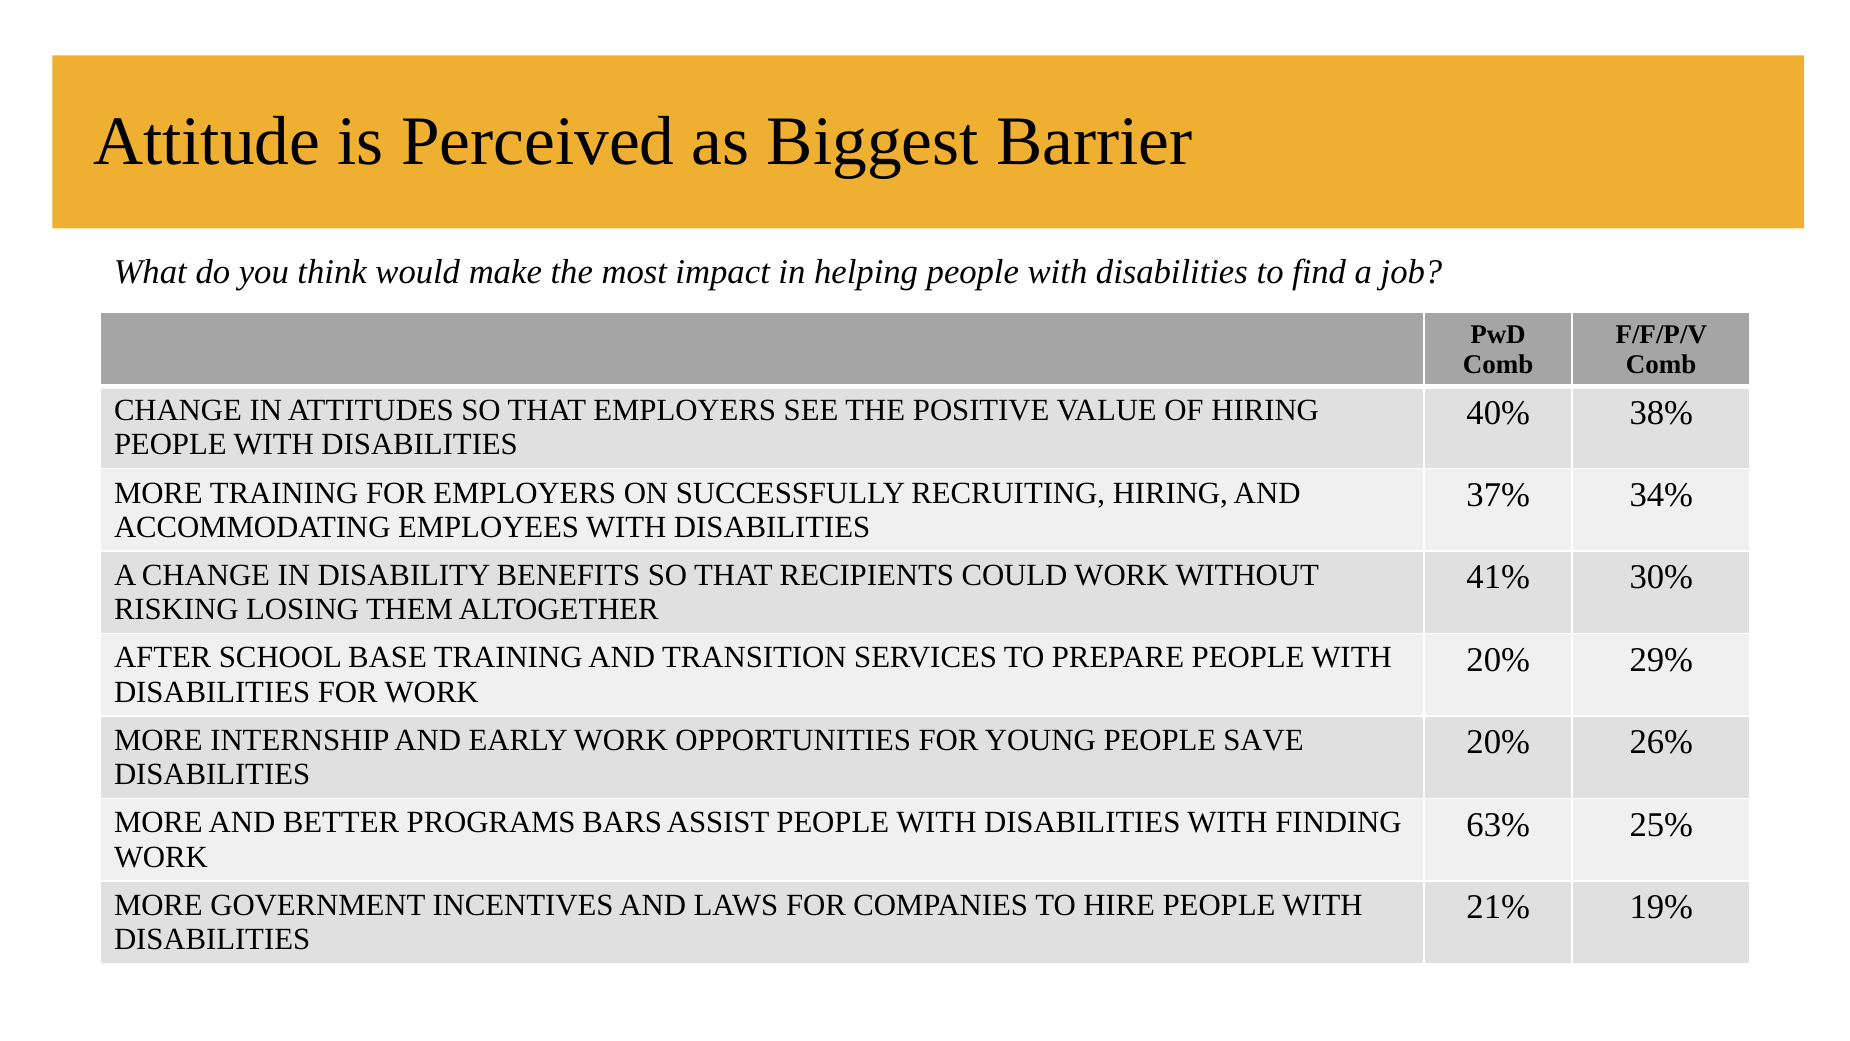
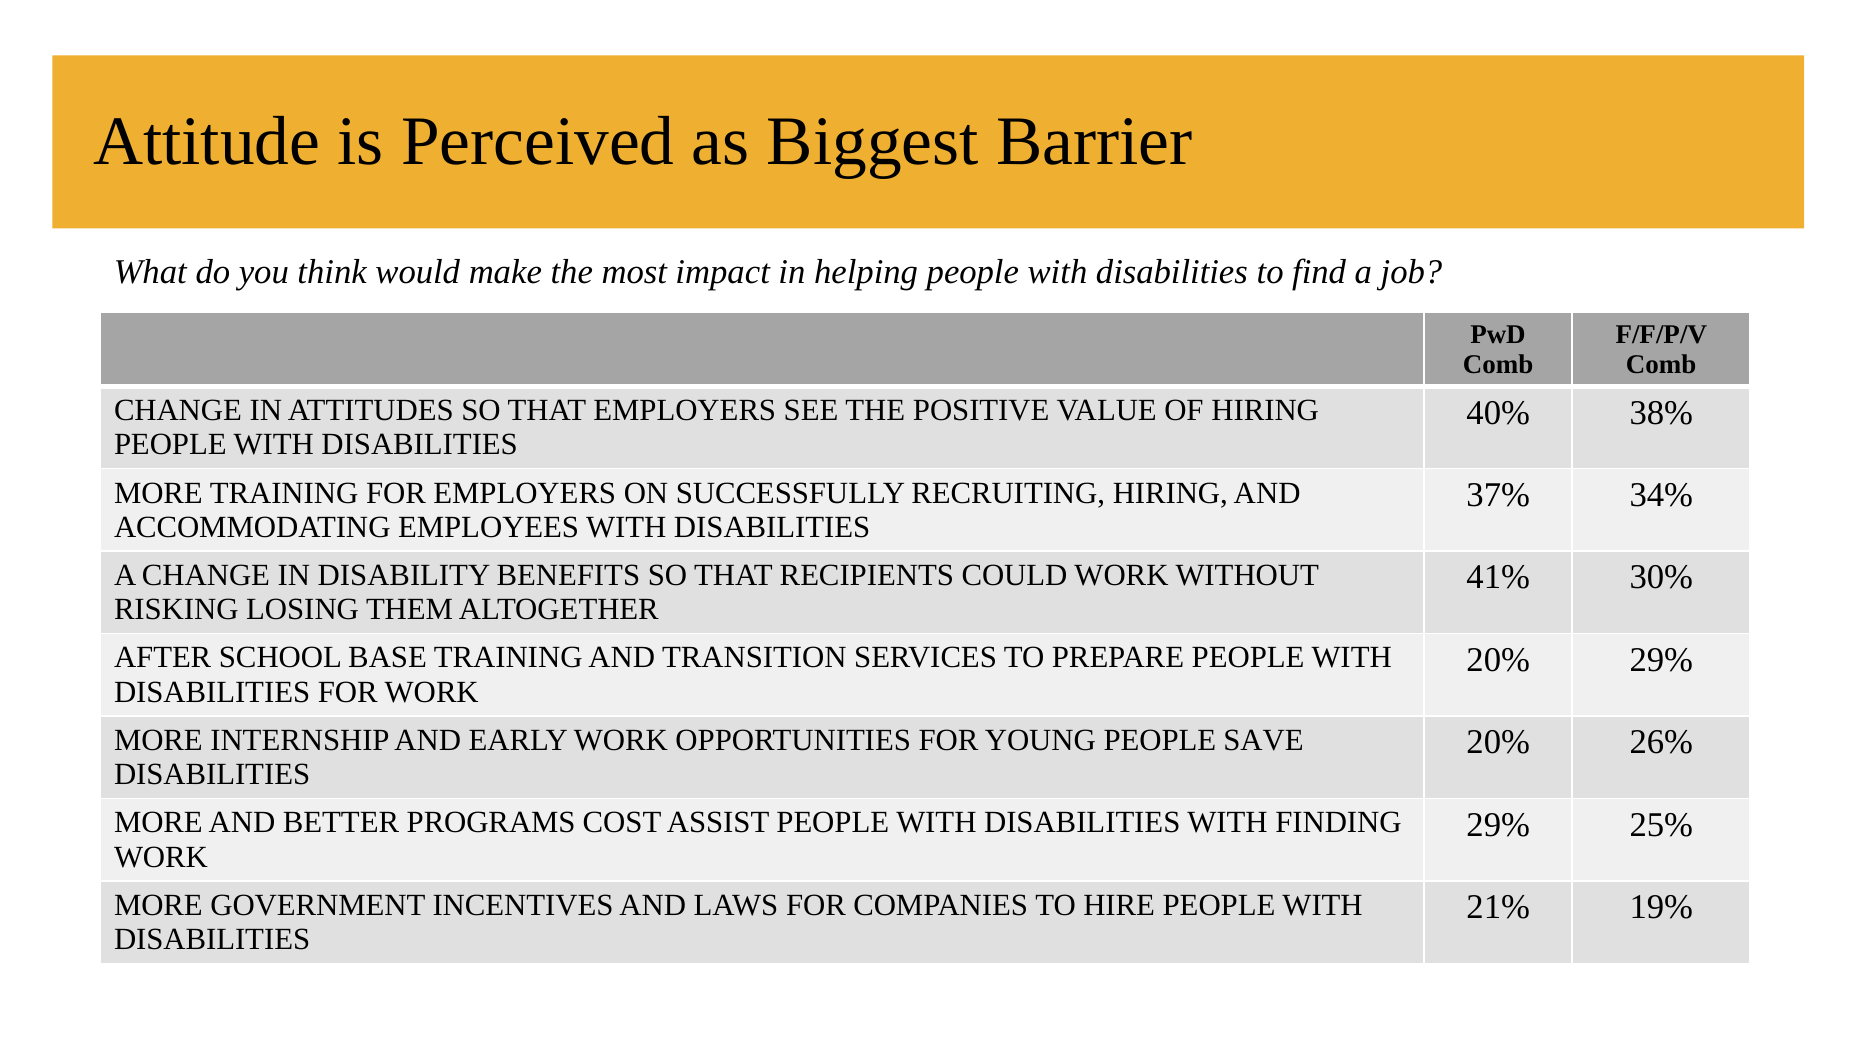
BARS: BARS -> COST
63% at (1498, 825): 63% -> 29%
